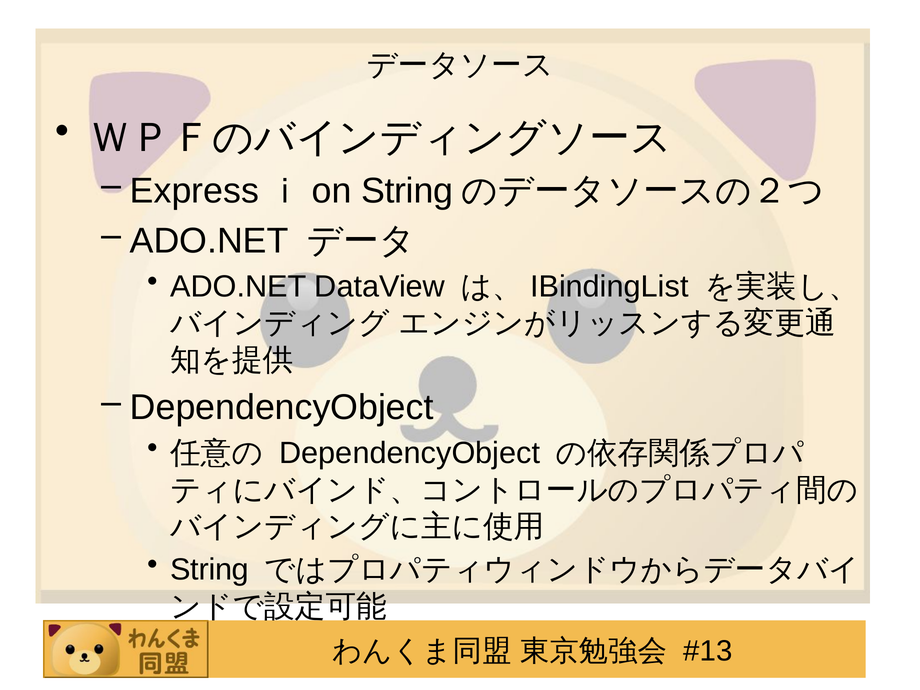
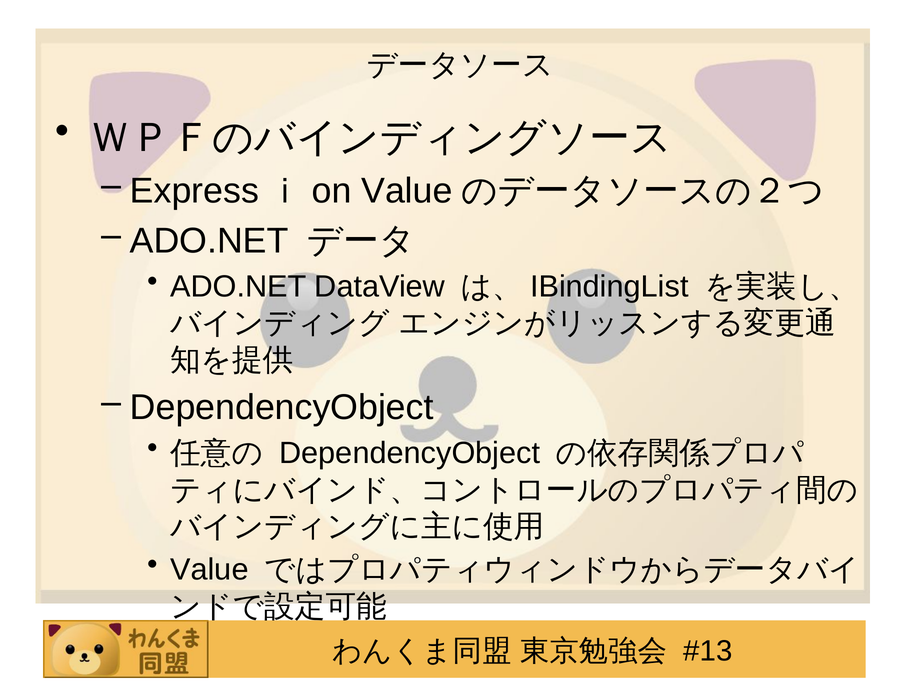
String at (407, 191): String -> Value
String at (210, 570): String -> Value
